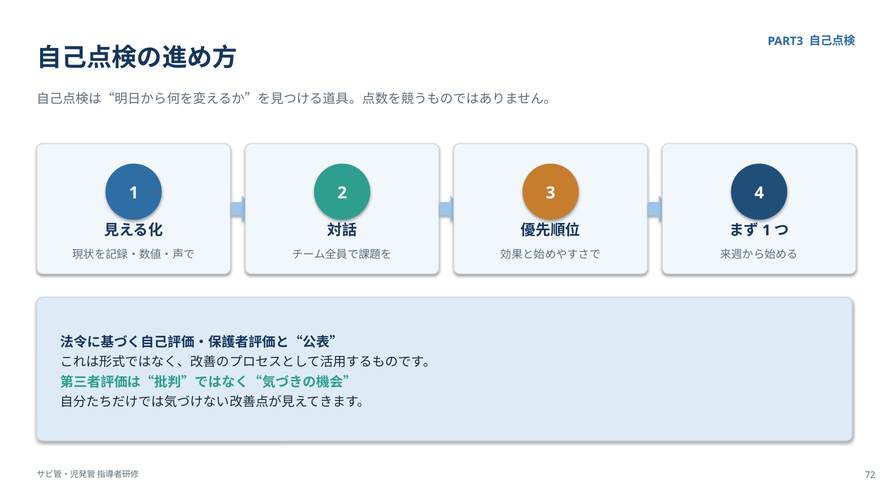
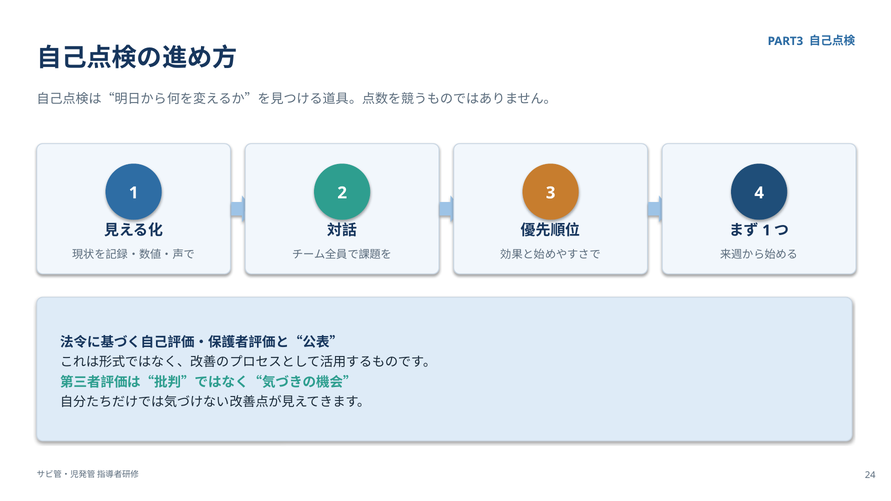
72: 72 -> 24
